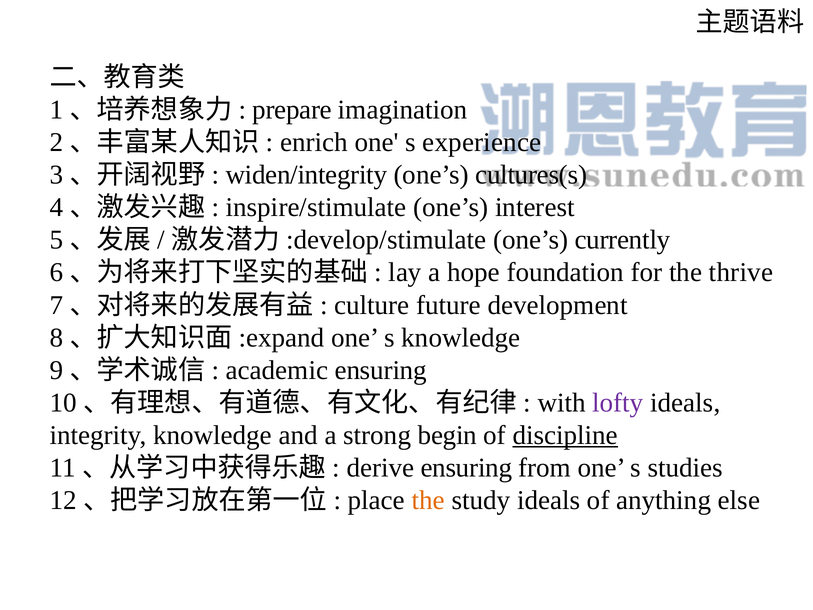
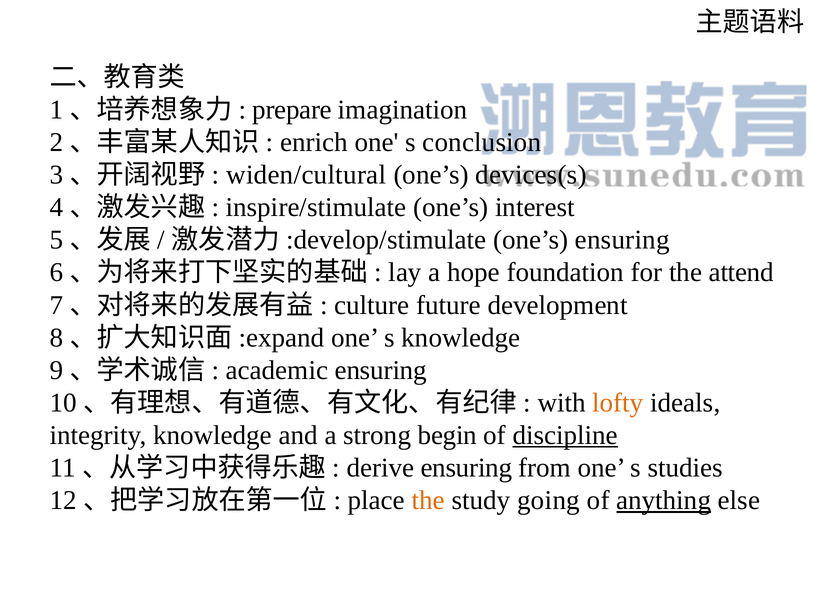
experience: experience -> conclusion
widen/integrity: widen/integrity -> widen/cultural
cultures(s: cultures(s -> devices(s
one’s currently: currently -> ensuring
thrive: thrive -> attend
lofty colour: purple -> orange
study ideals: ideals -> going
anything underline: none -> present
